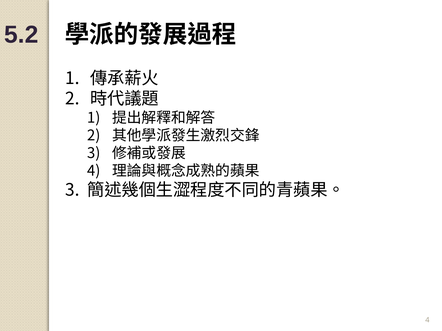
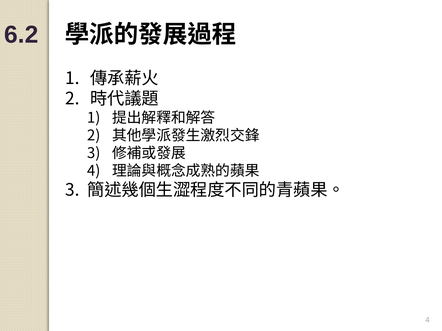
5.2: 5.2 -> 6.2
